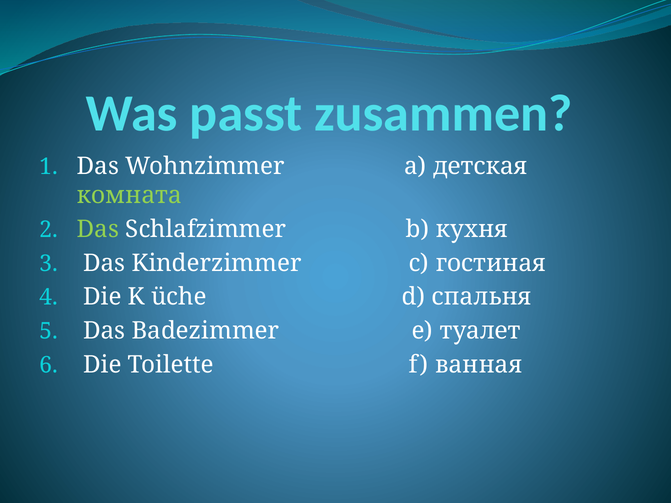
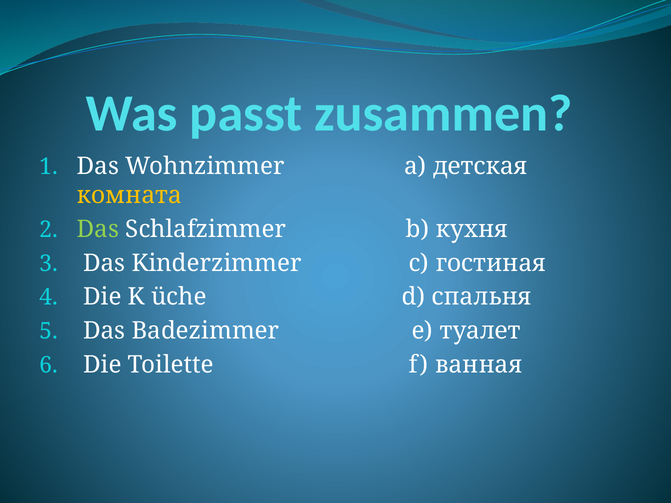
комната colour: light green -> yellow
